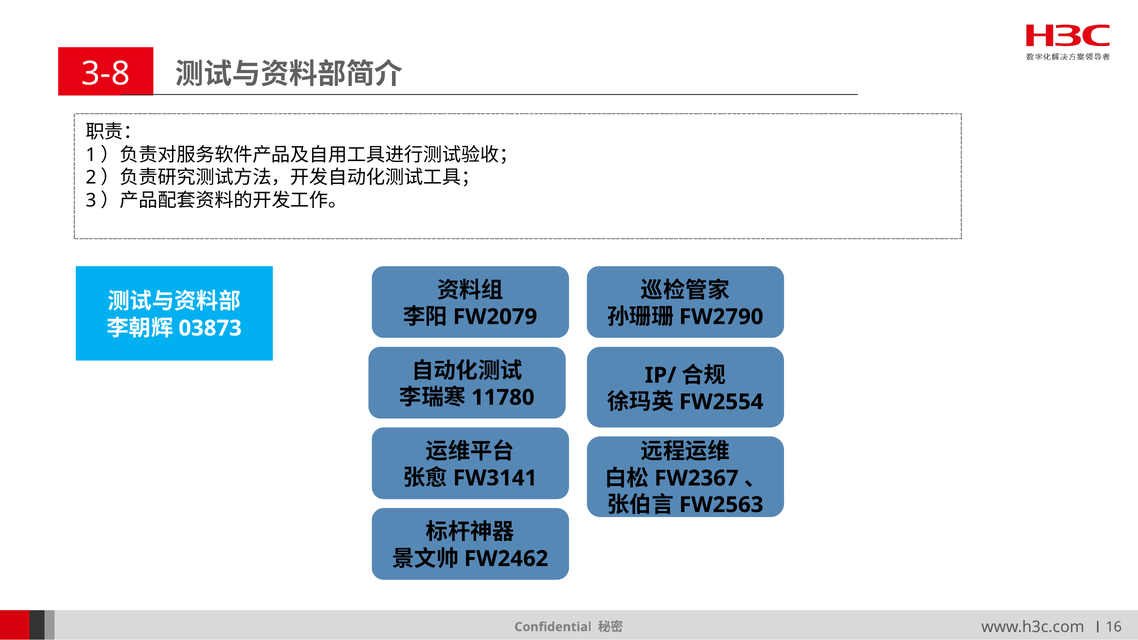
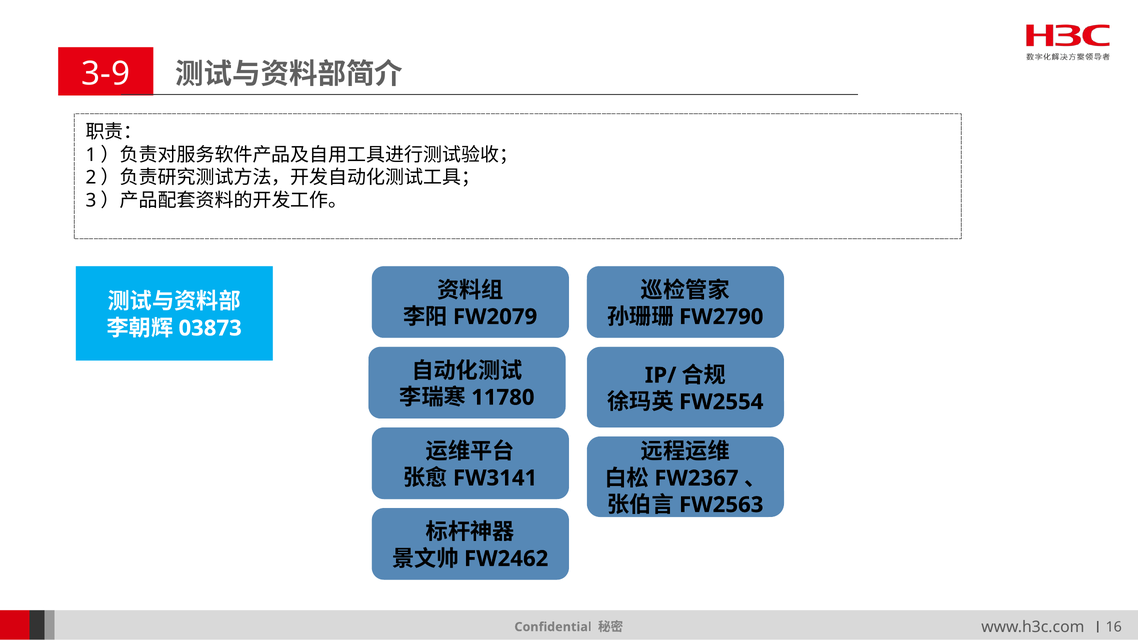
3-8: 3-8 -> 3-9
